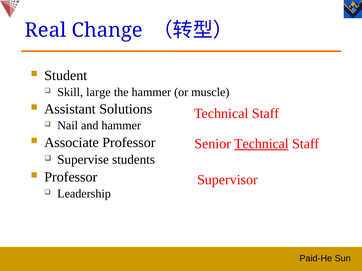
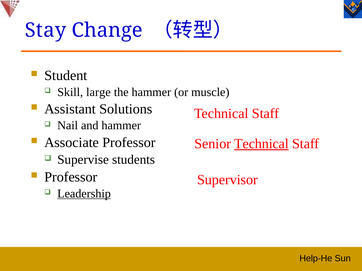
Real: Real -> Stay
Leadership underline: none -> present
Paid-He: Paid-He -> Help-He
